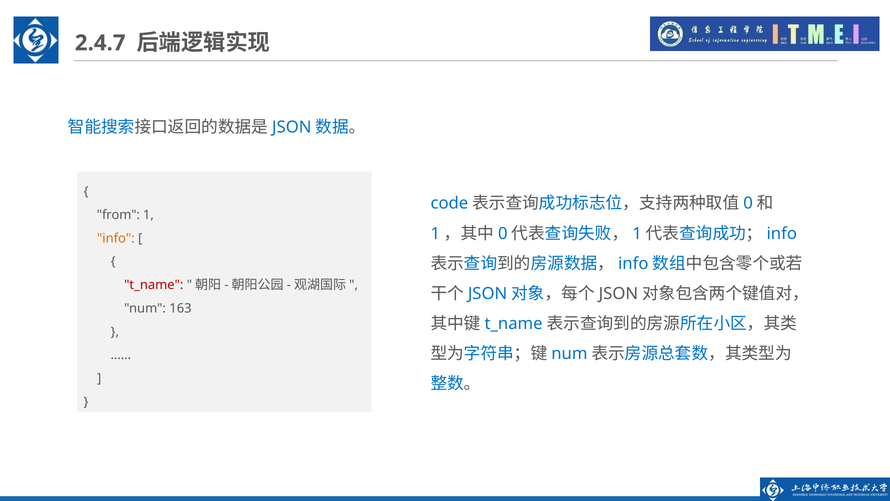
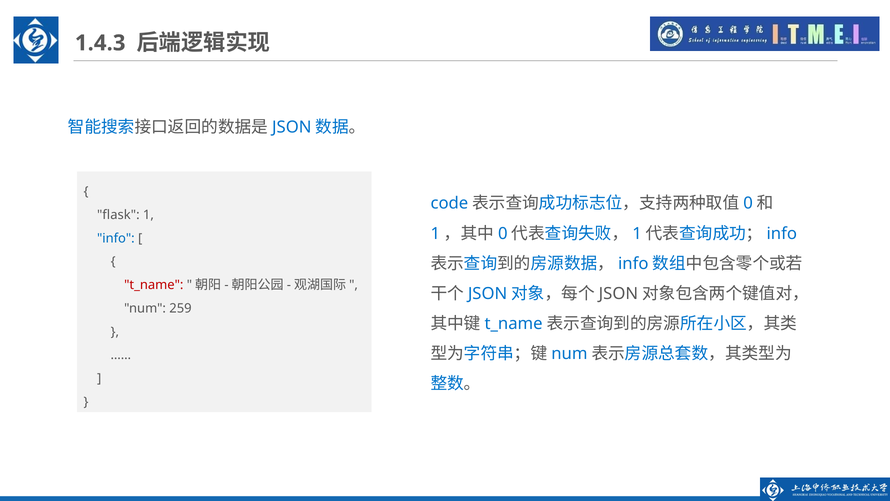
2.4.7: 2.4.7 -> 1.4.3
from: from -> flask
info colour: orange -> blue
163: 163 -> 259
